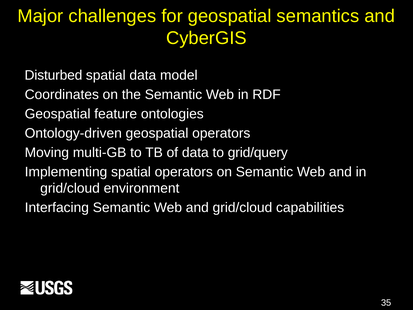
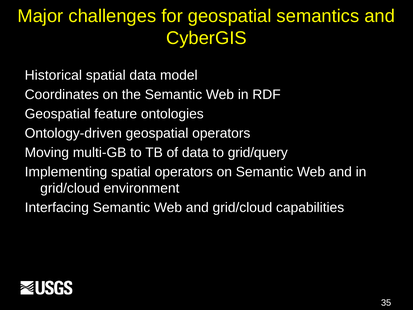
Disturbed: Disturbed -> Historical
